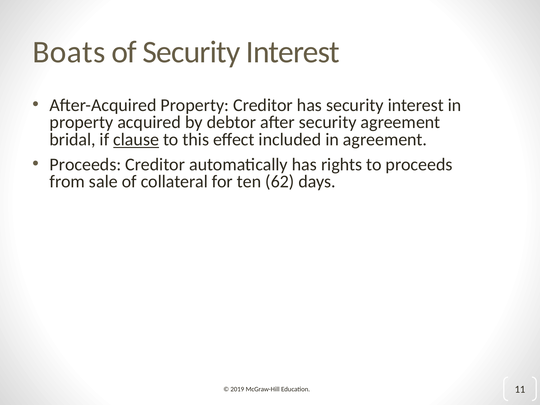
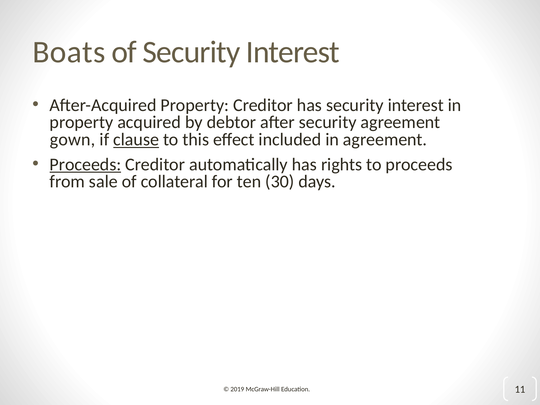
bridal: bridal -> gown
Proceeds at (85, 164) underline: none -> present
62: 62 -> 30
